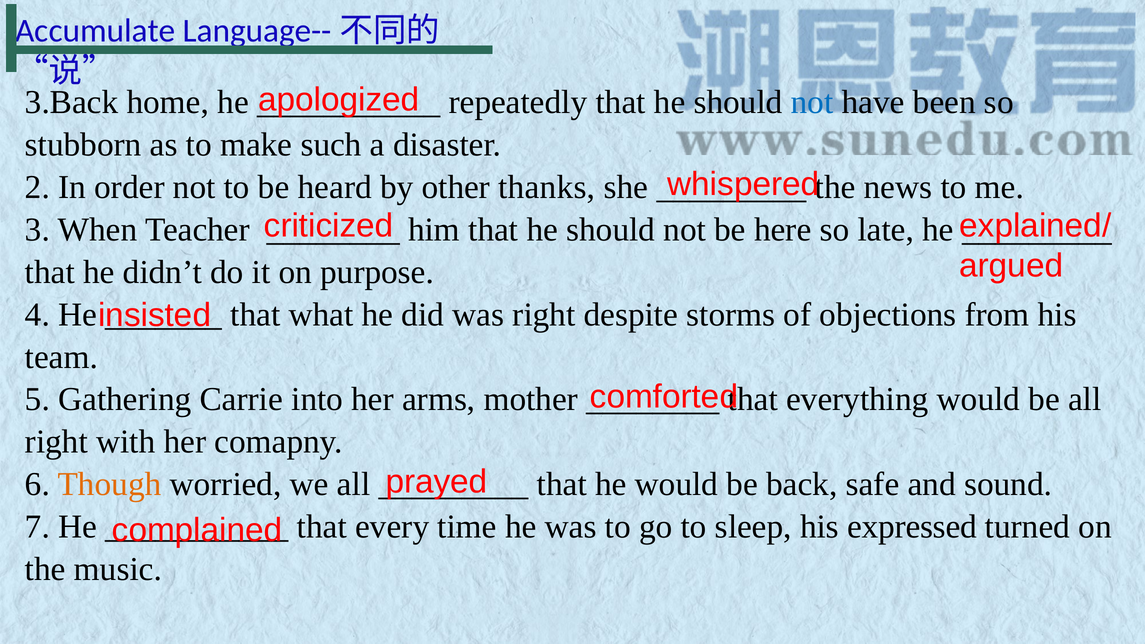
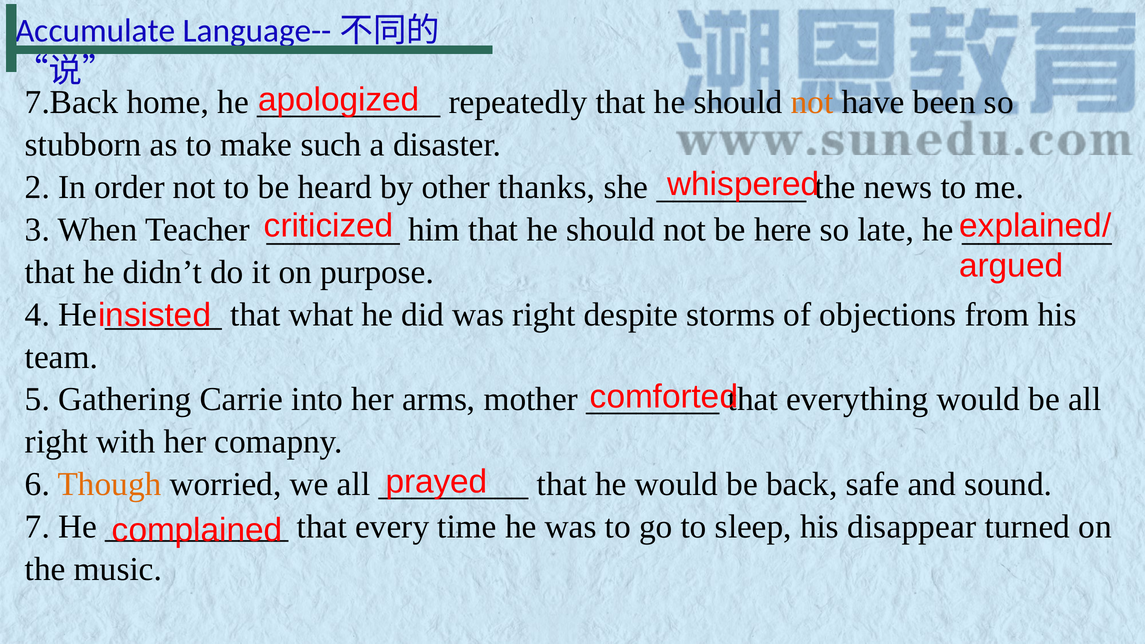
3.Back: 3.Back -> 7.Back
not at (812, 102) colour: blue -> orange
expressed: expressed -> disappear
